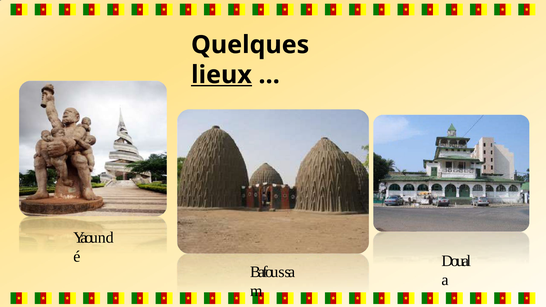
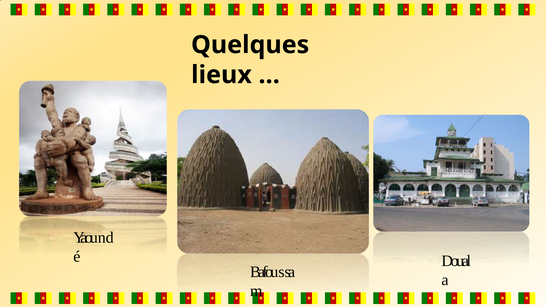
lieux underline: present -> none
